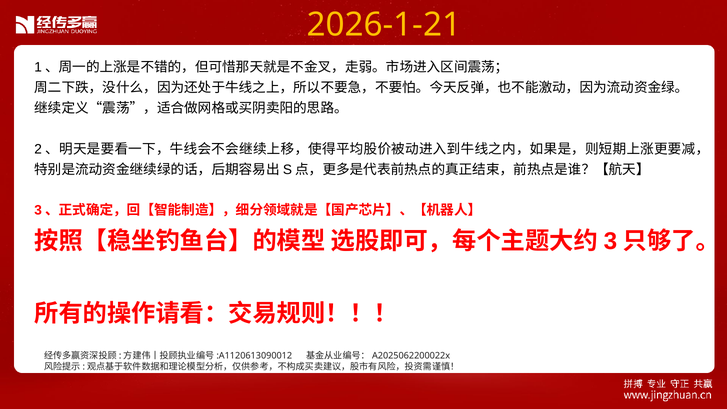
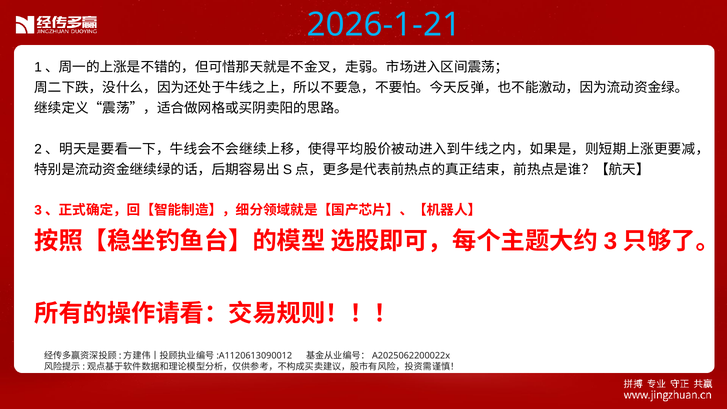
2026-1-21 colour: yellow -> light blue
